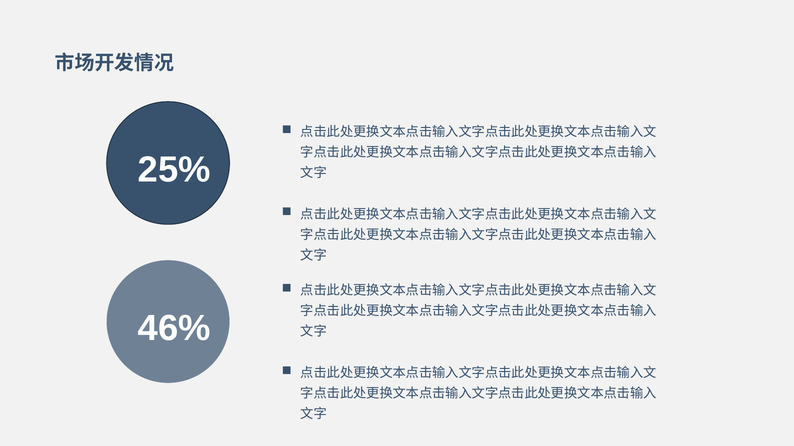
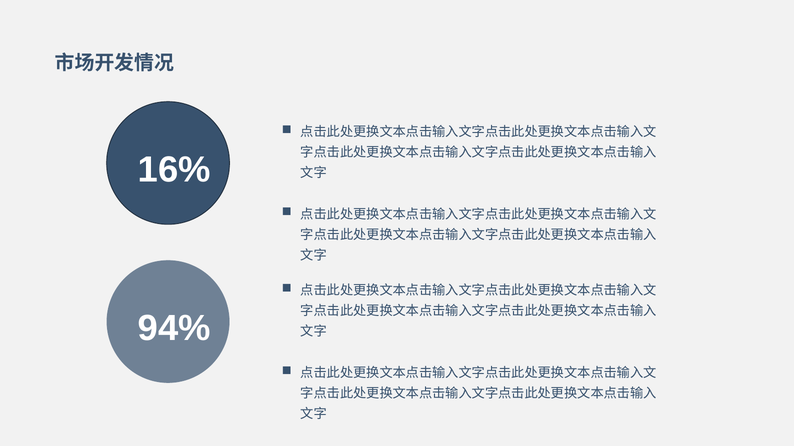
25%: 25% -> 16%
46%: 46% -> 94%
